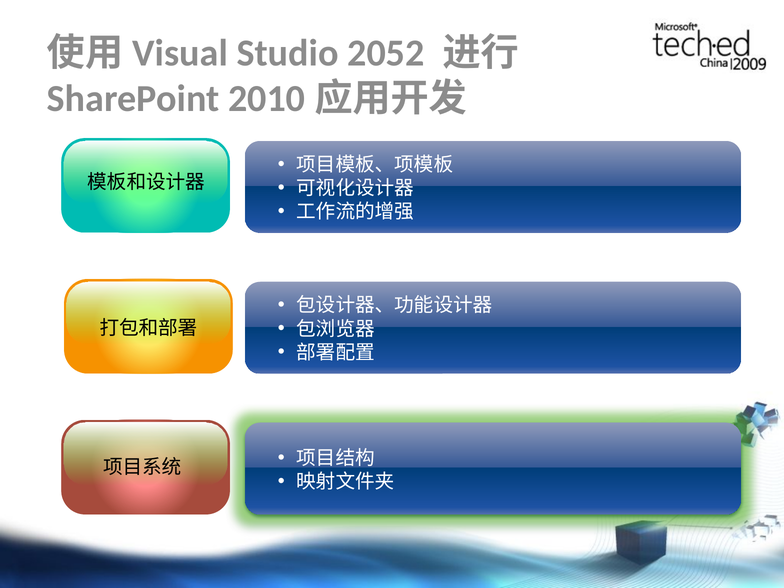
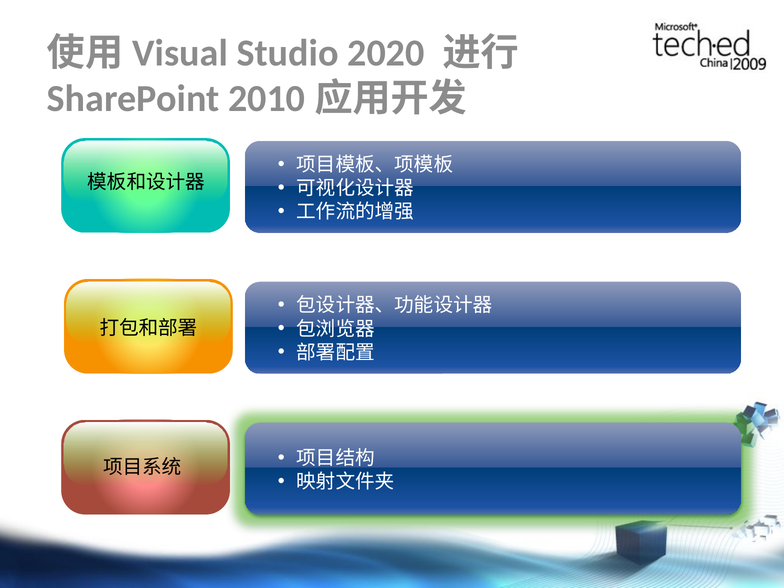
2052: 2052 -> 2020
